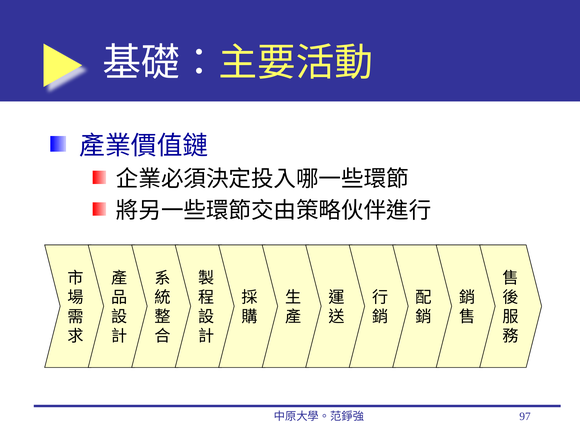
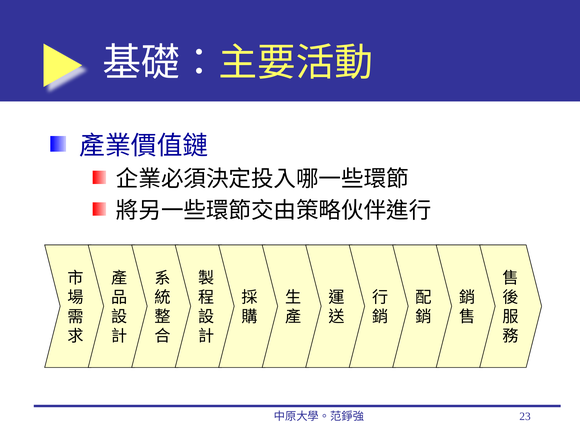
97: 97 -> 23
